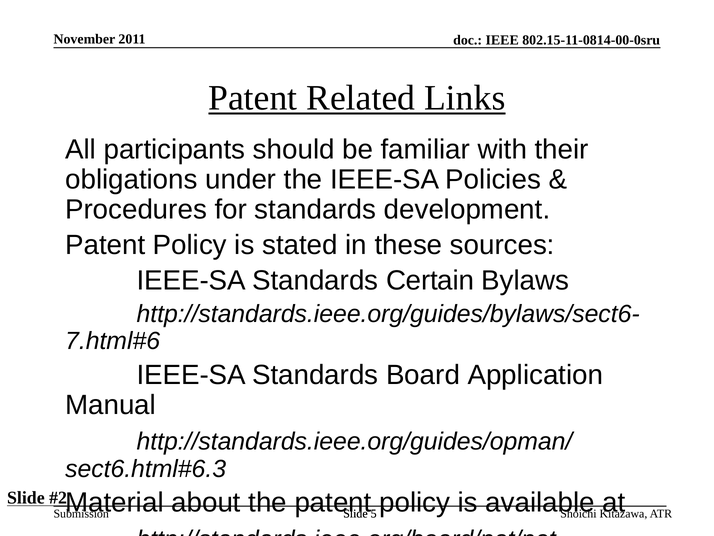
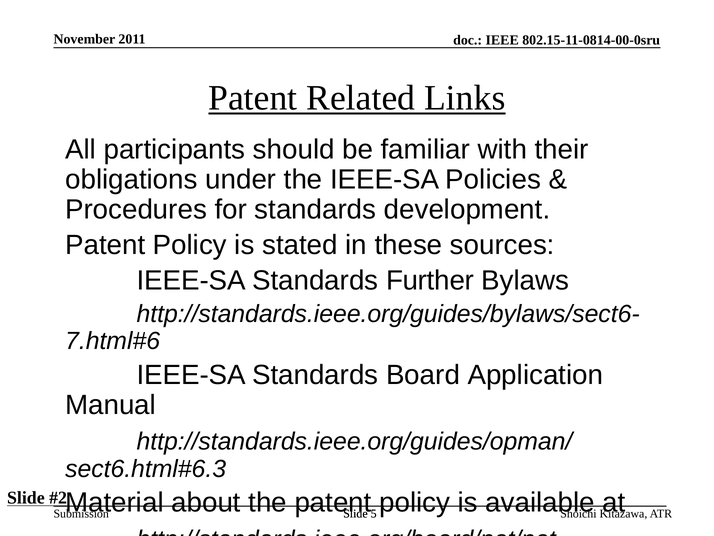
Certain: Certain -> Further
